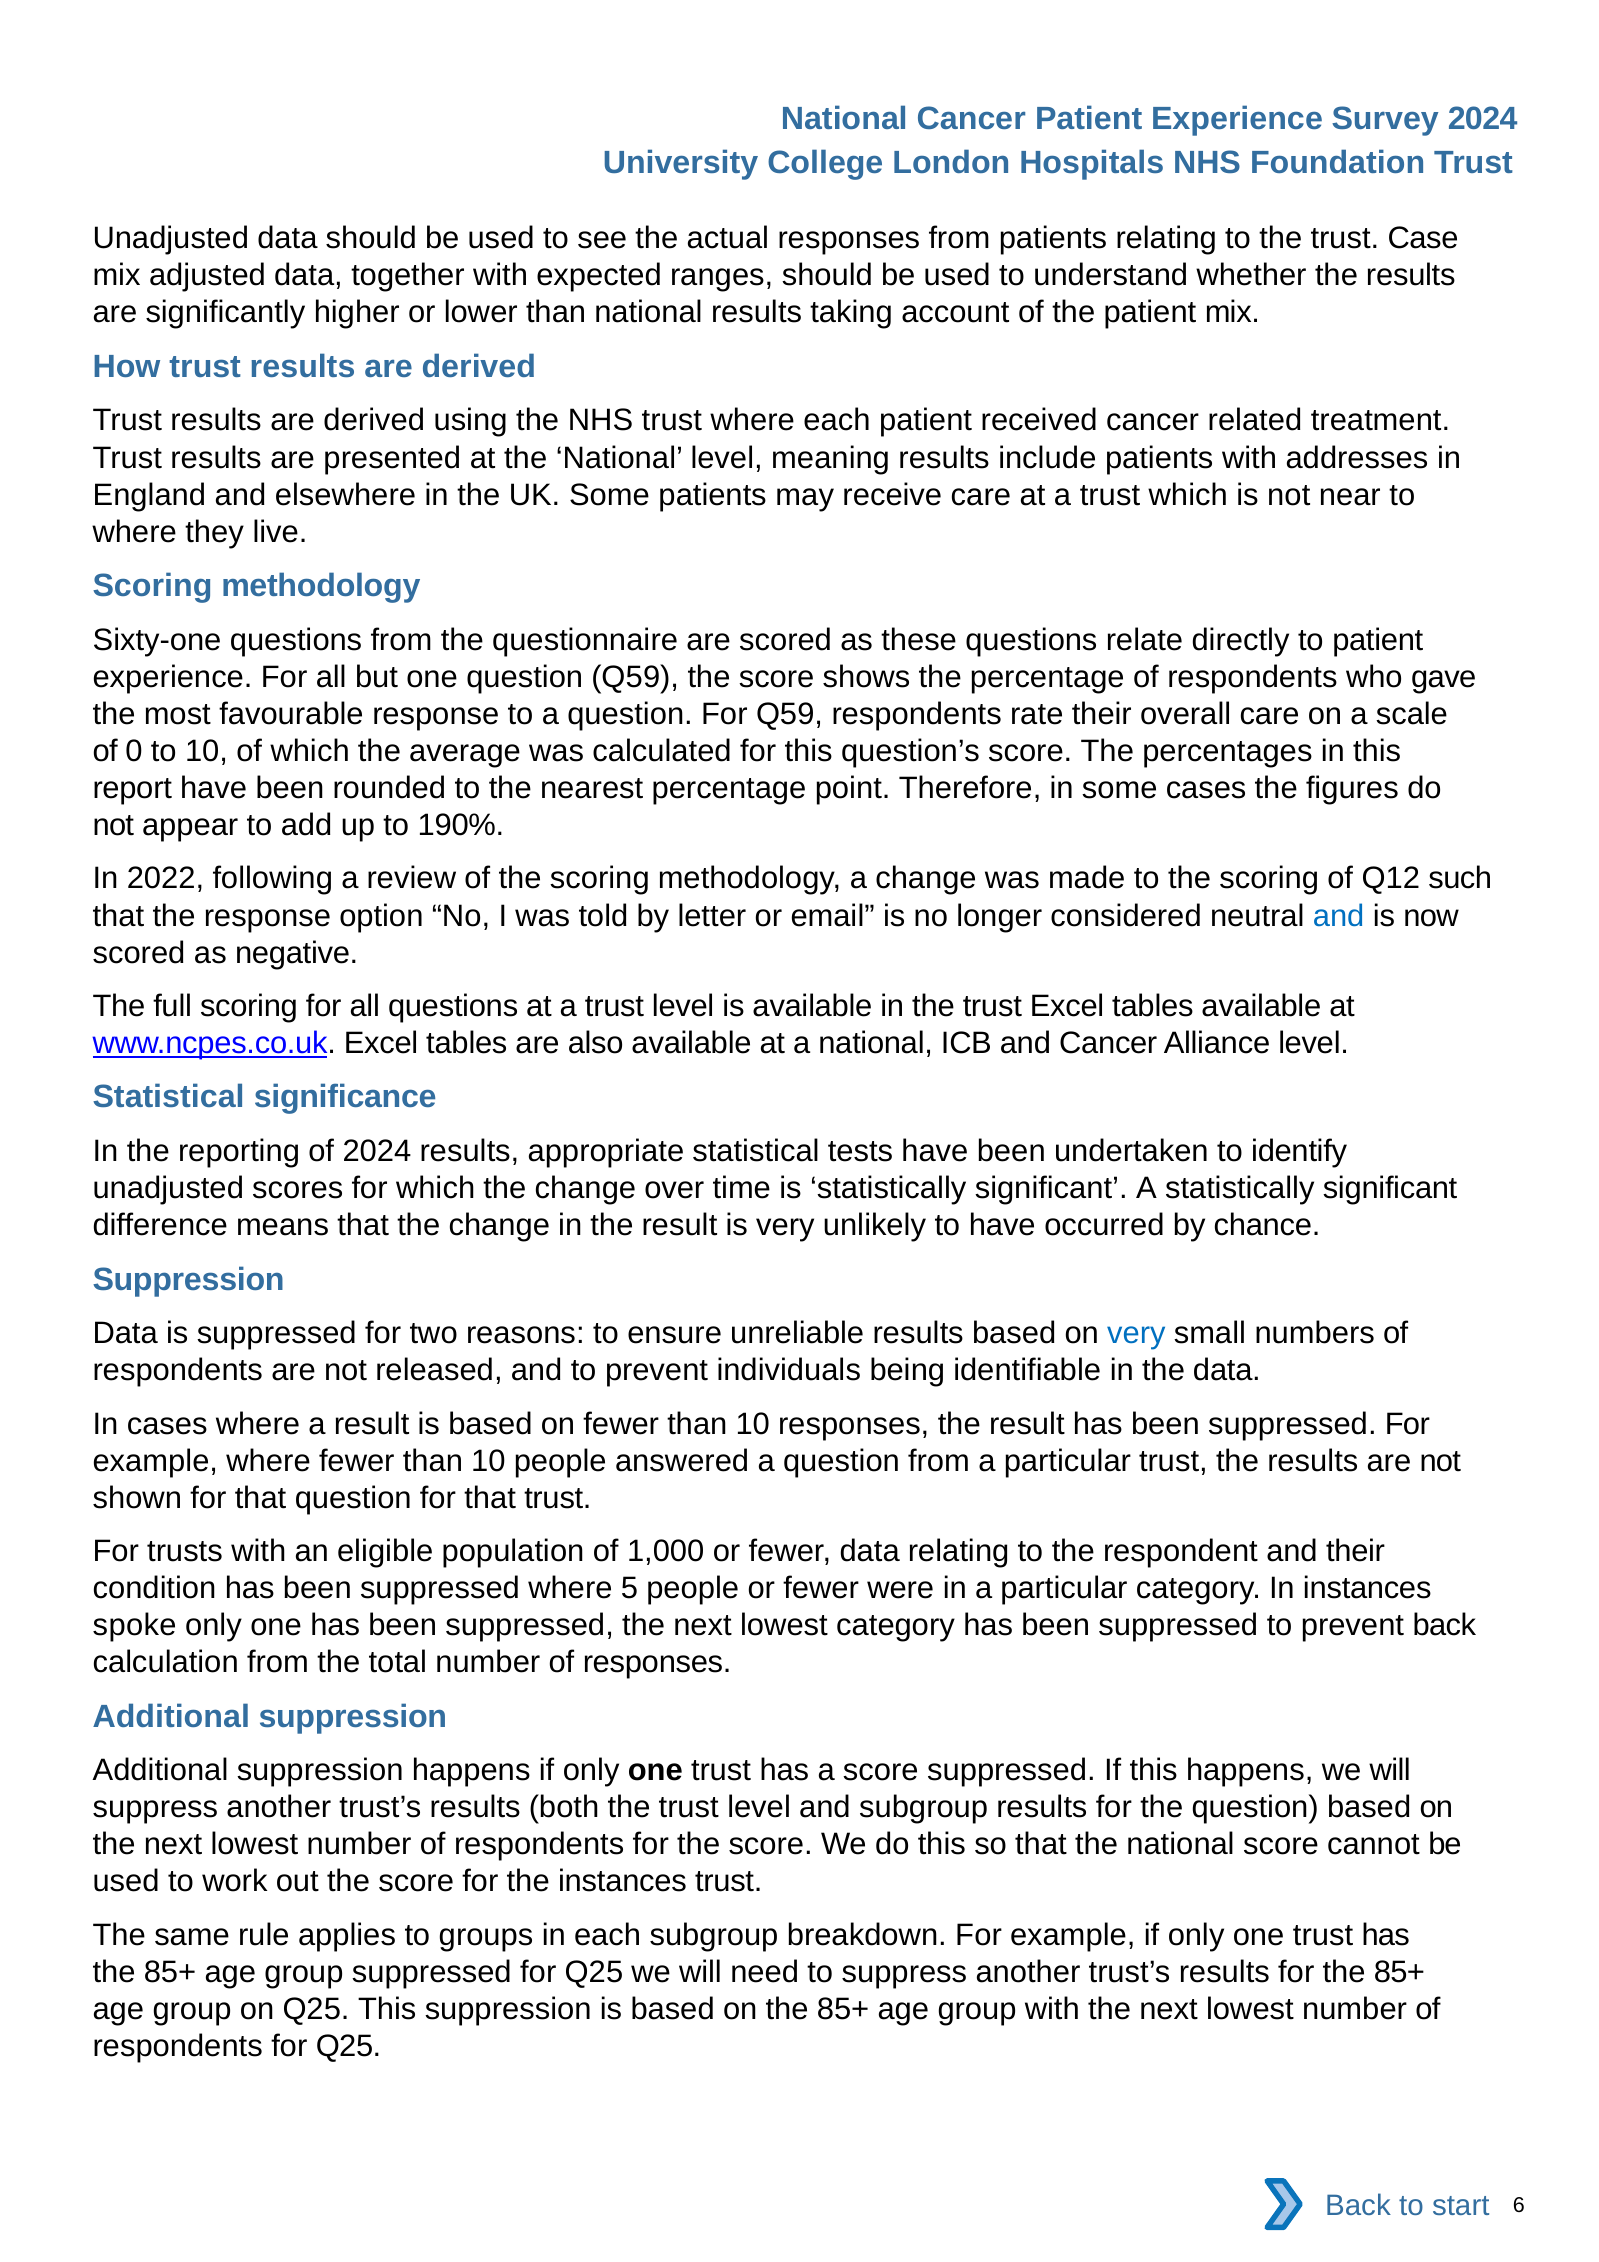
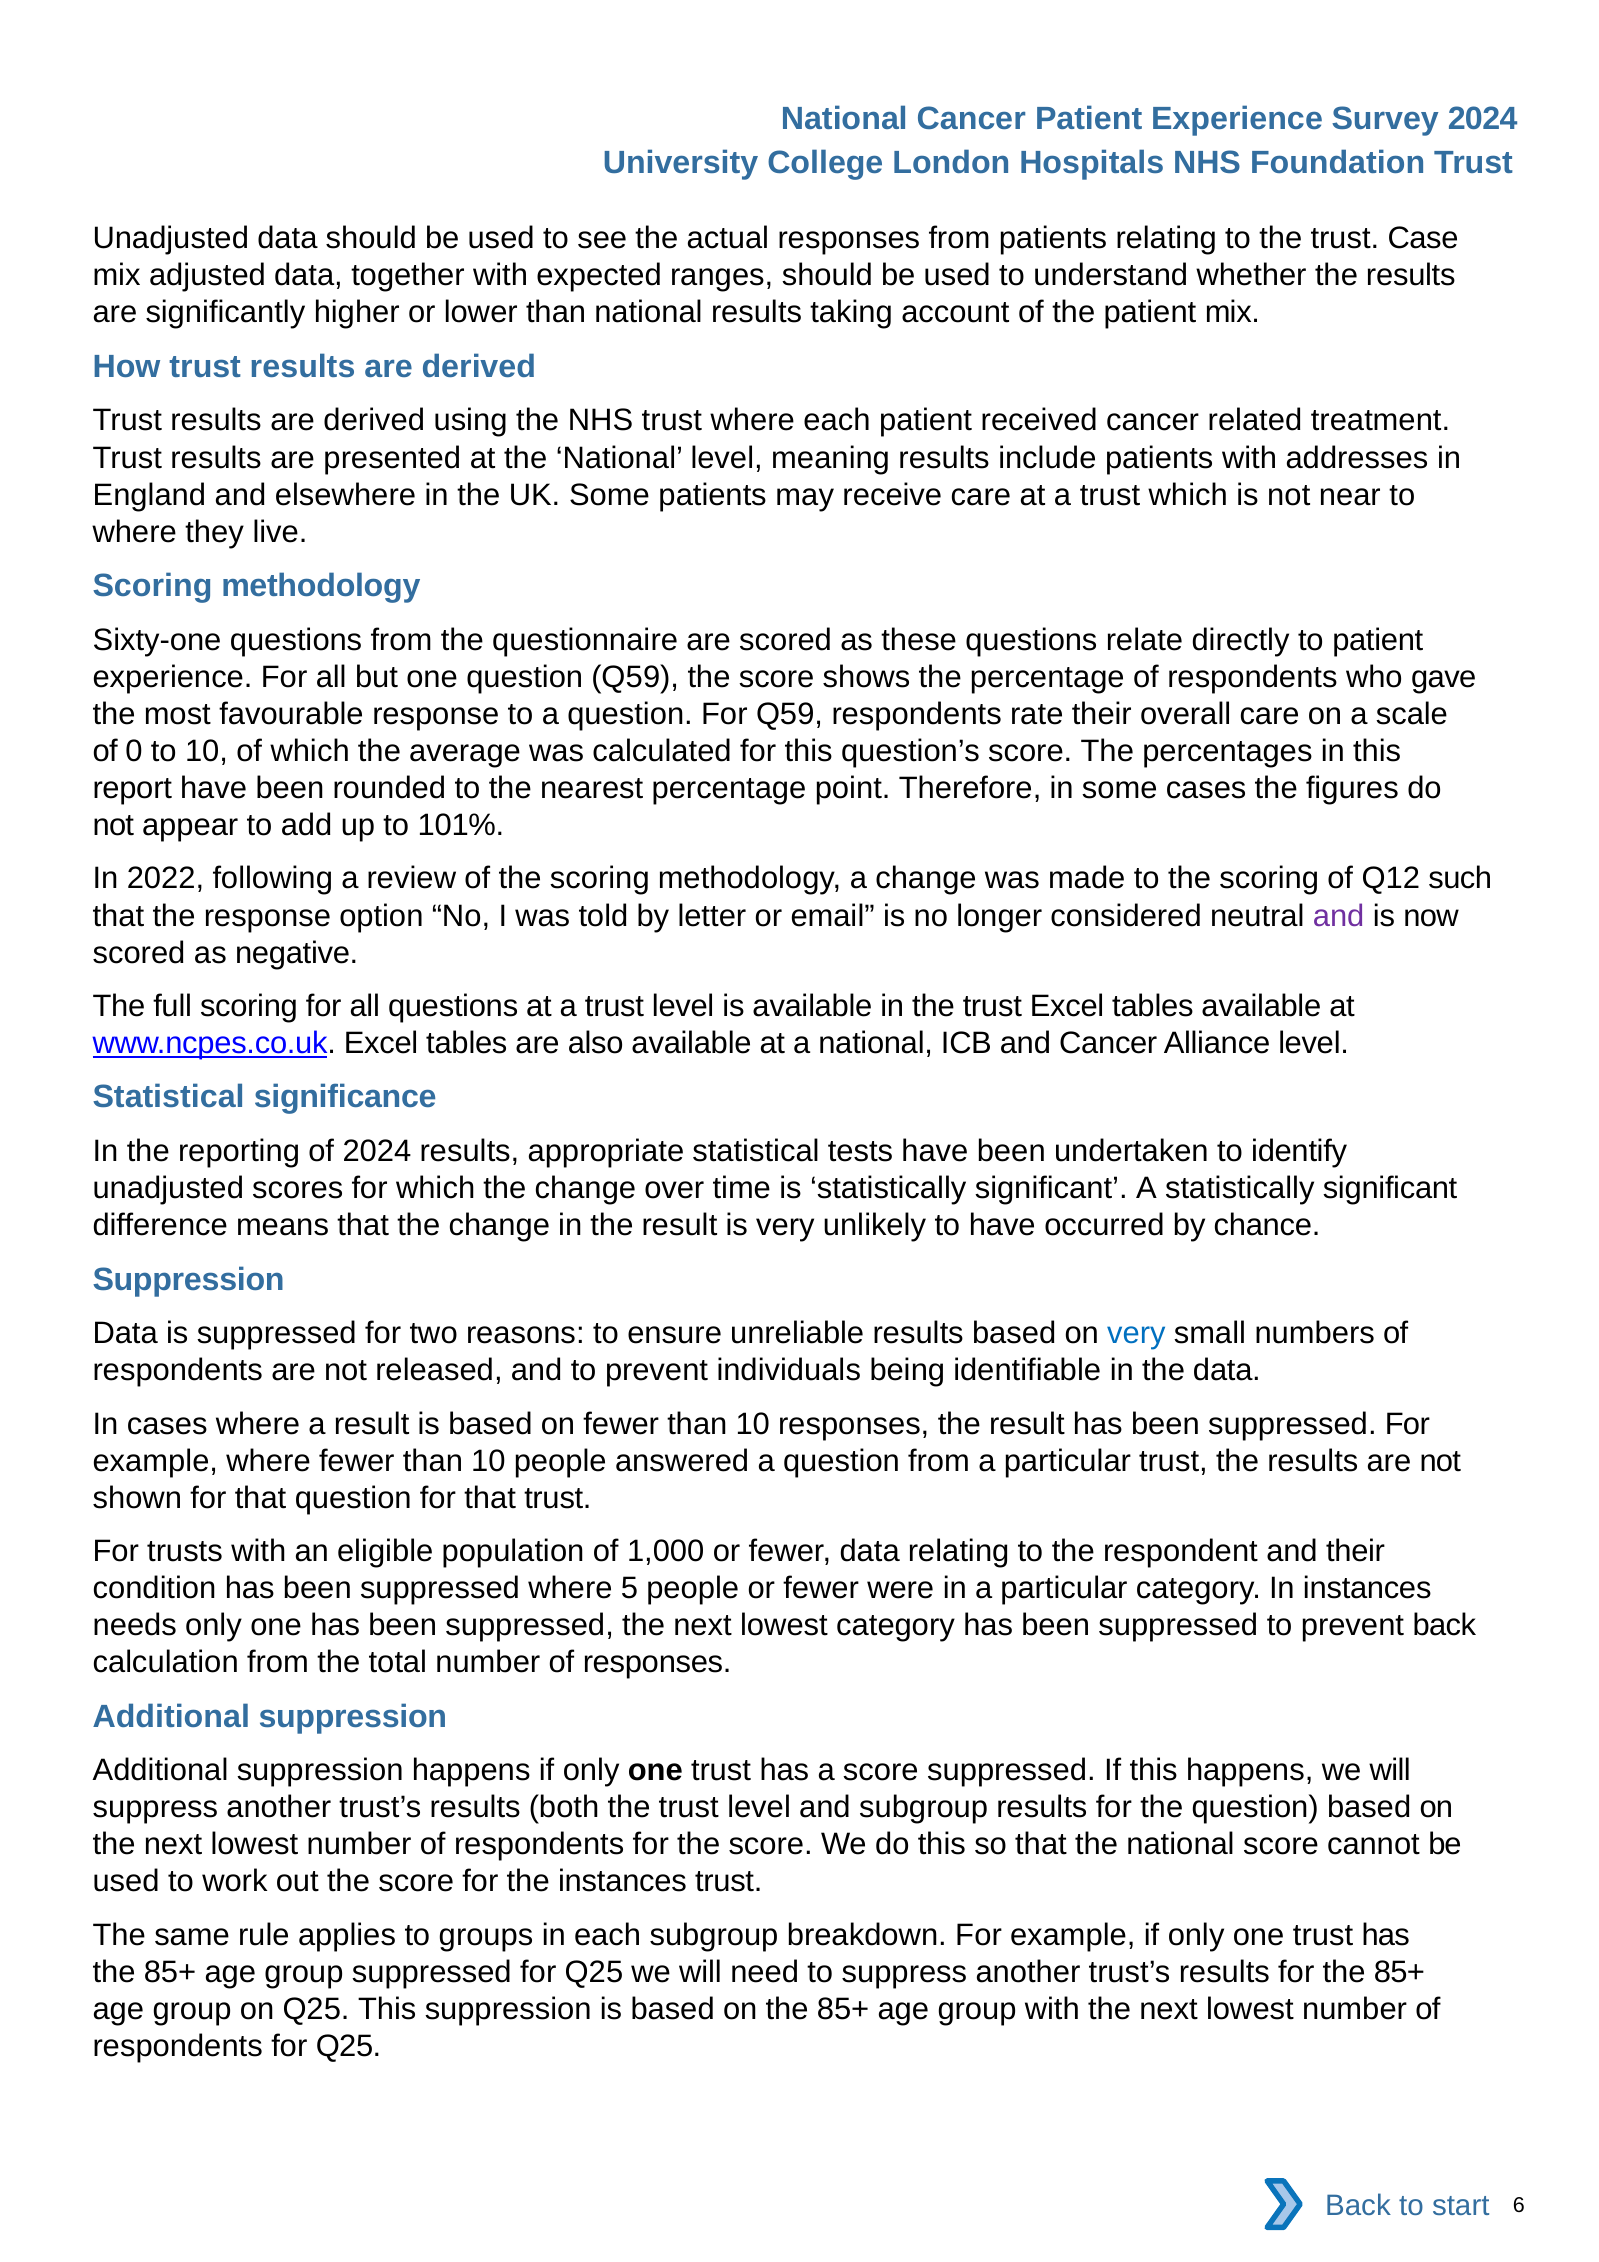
190%: 190% -> 101%
and at (1339, 916) colour: blue -> purple
spoke: spoke -> needs
